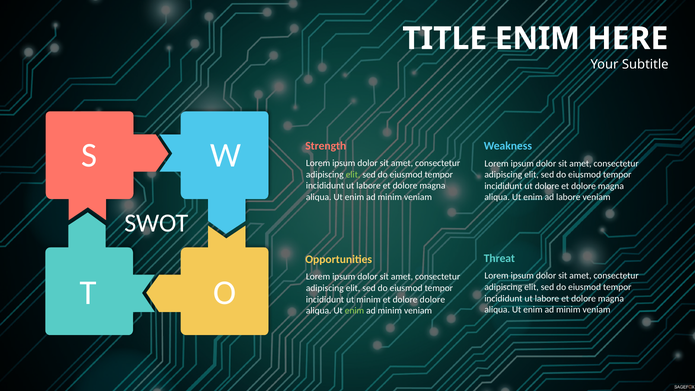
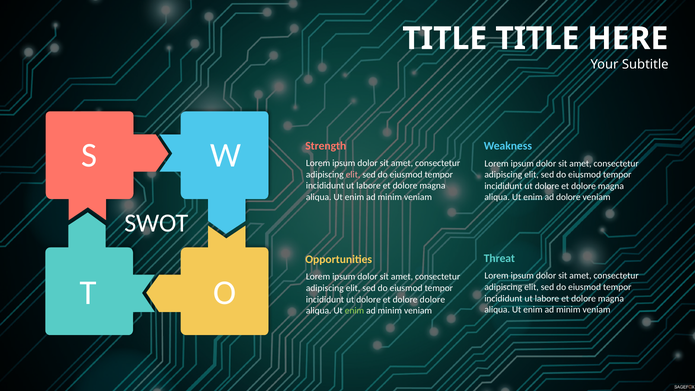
TITLE ENIM: ENIM -> TITLE
elit at (353, 174) colour: light green -> pink
ad labore: labore -> dolore
minim at (369, 299): minim -> dolore
